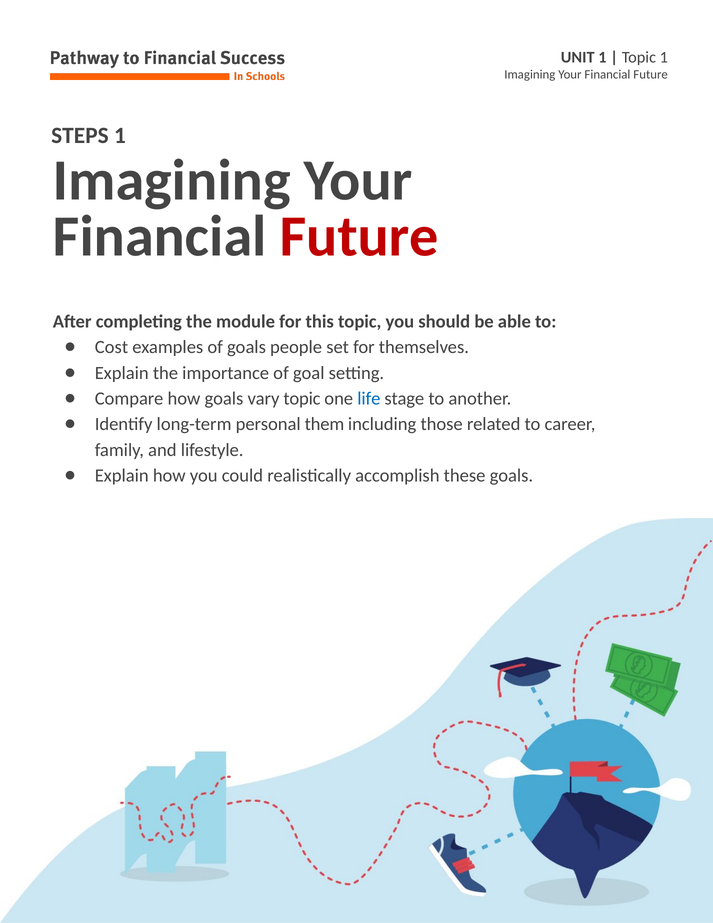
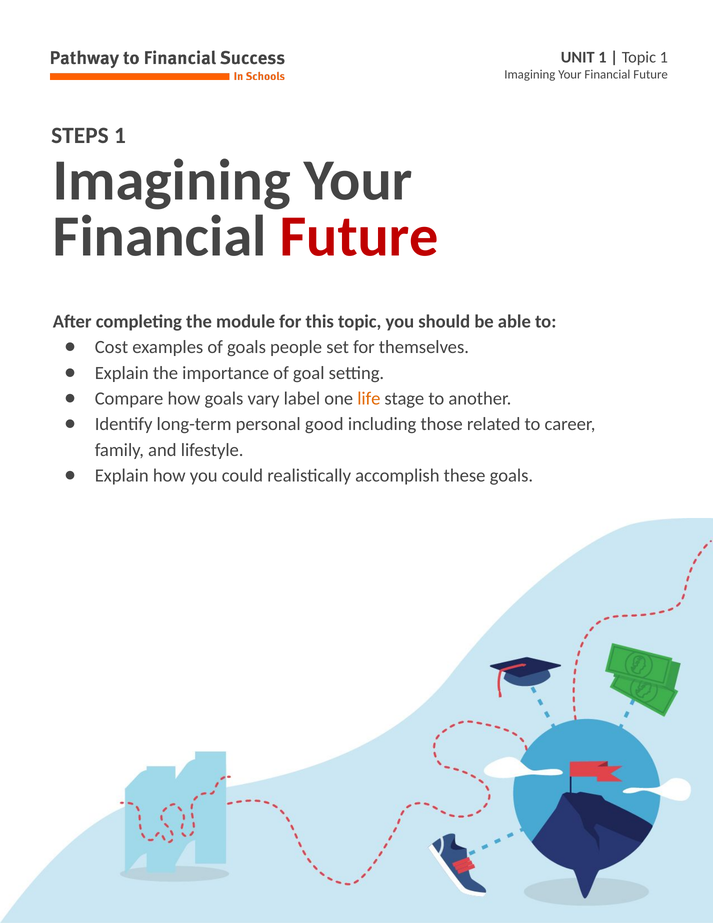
vary topic: topic -> label
life colour: blue -> orange
them: them -> good
